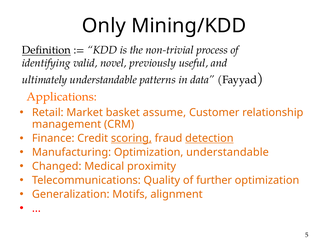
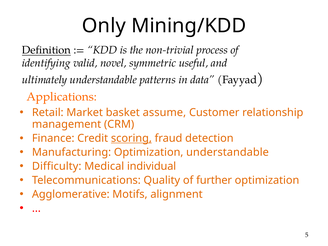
previously: previously -> symmetric
detection underline: present -> none
Changed: Changed -> Difficulty
proximity: proximity -> individual
Generalization: Generalization -> Agglomerative
